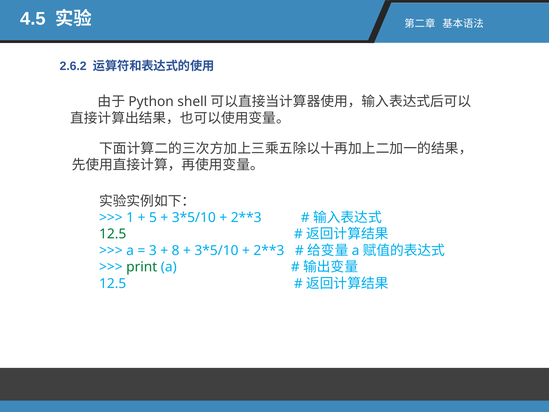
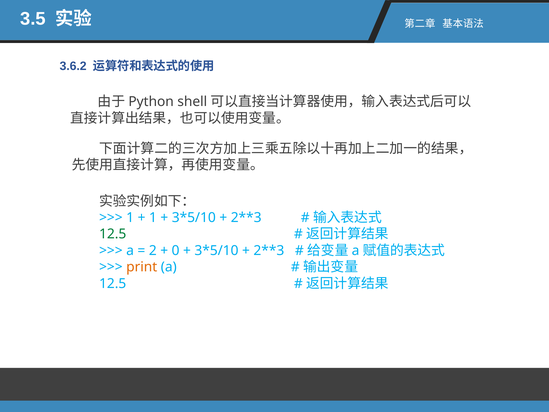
4.5: 4.5 -> 3.5
2.6.2: 2.6.2 -> 3.6.2
5 at (153, 218): 5 -> 1
3: 3 -> 2
8: 8 -> 0
print colour: green -> orange
